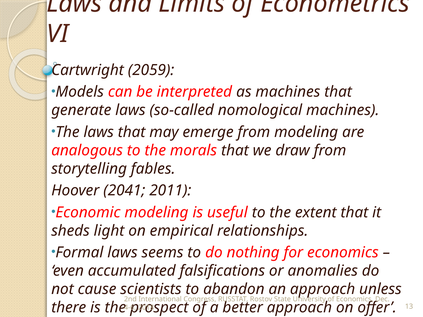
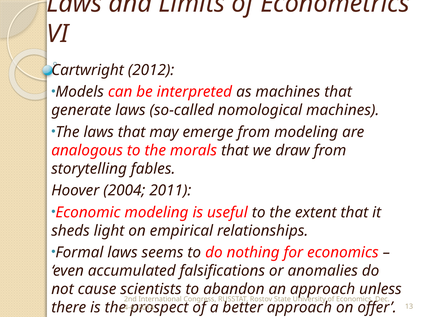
2059: 2059 -> 2012
2041: 2041 -> 2004
